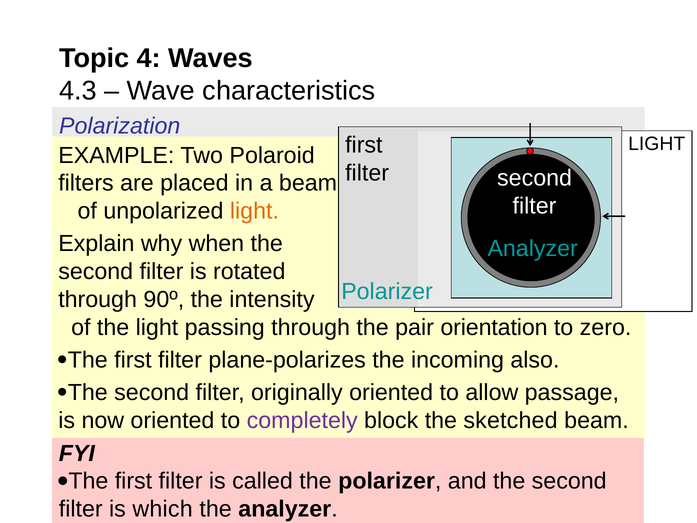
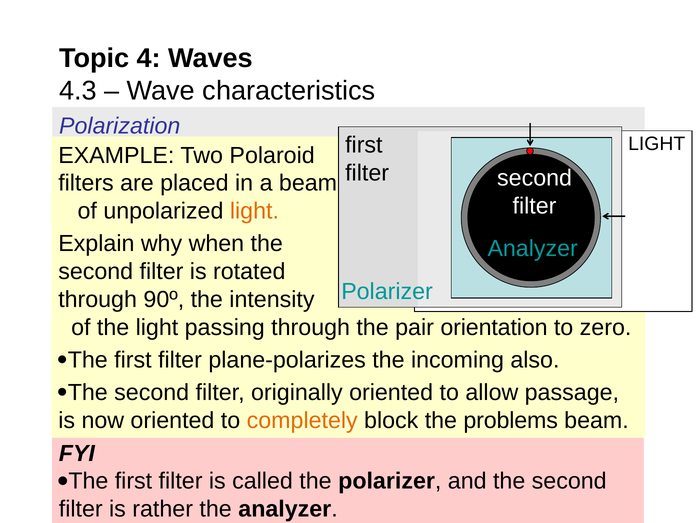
completely colour: purple -> orange
sketched: sketched -> problems
which: which -> rather
